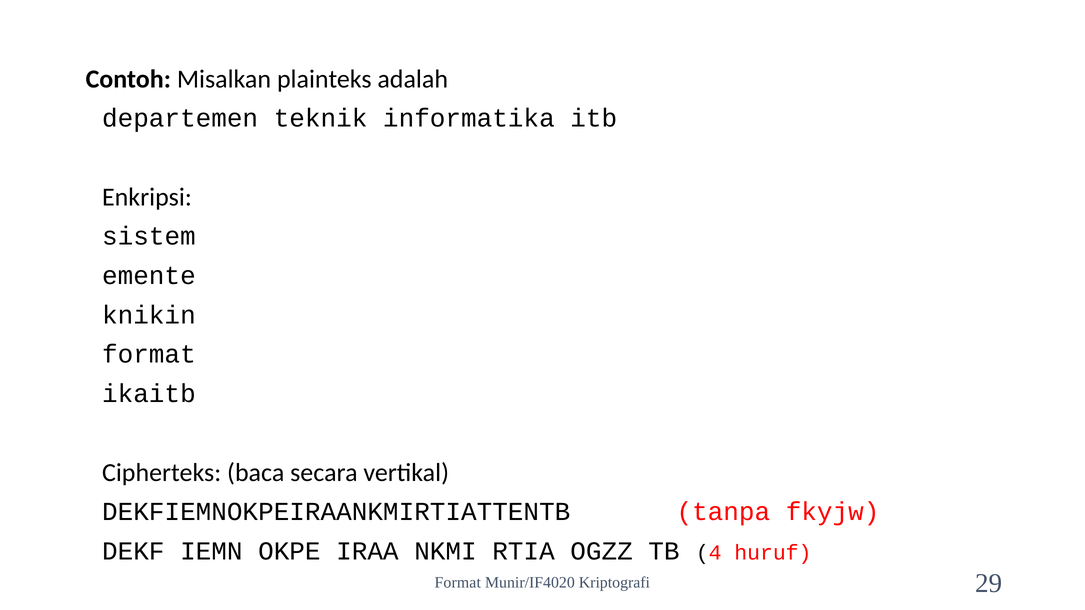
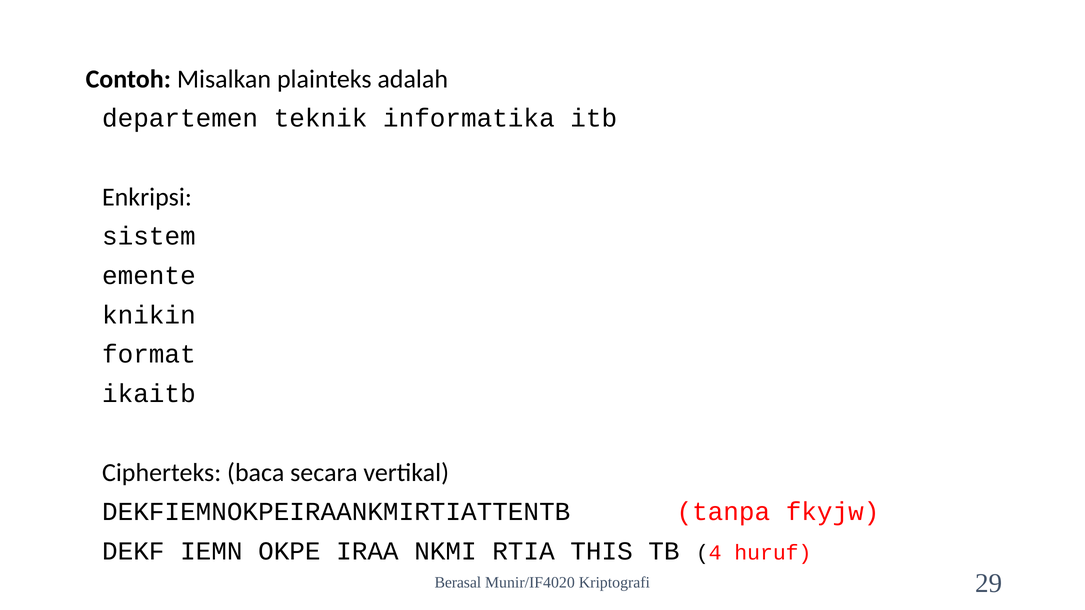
OGZZ: OGZZ -> THIS
Format at (458, 583): Format -> Berasal
